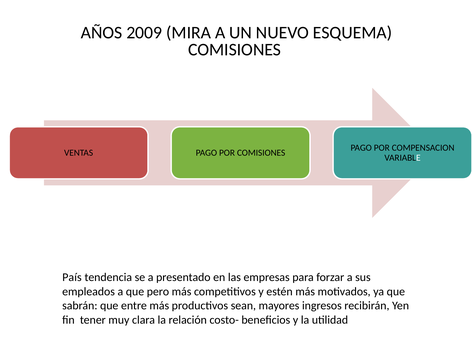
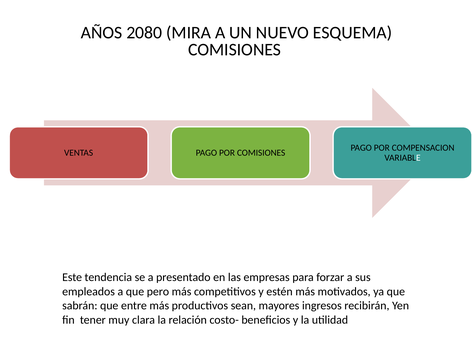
2009: 2009 -> 2080
País: País -> Este
